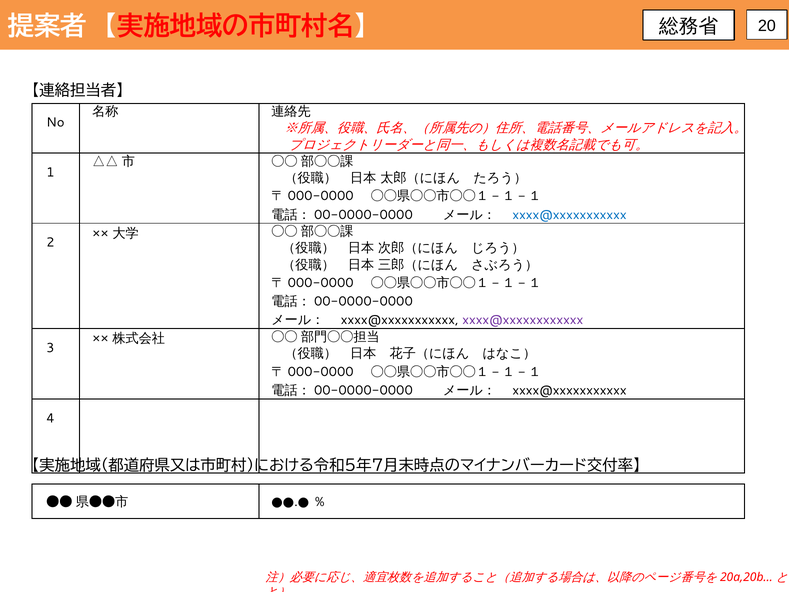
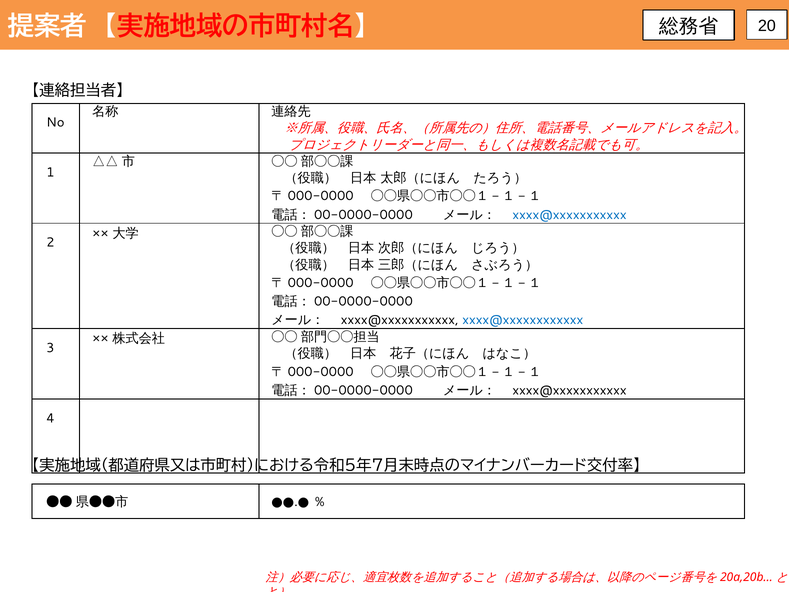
xxxx@xxxxxxxxxxxx colour: purple -> blue
